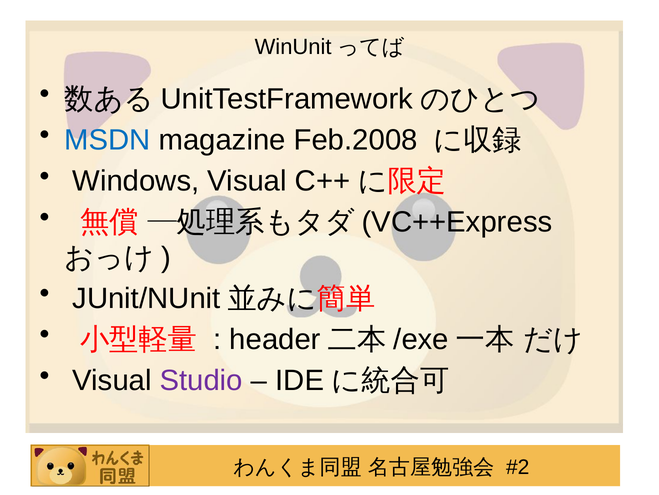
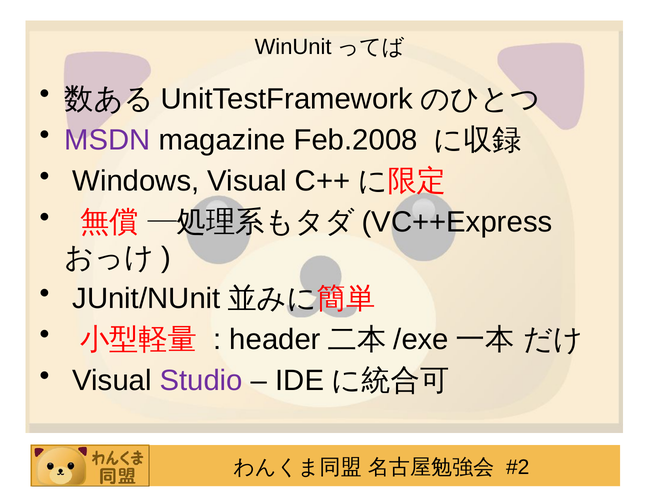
MSDN colour: blue -> purple
